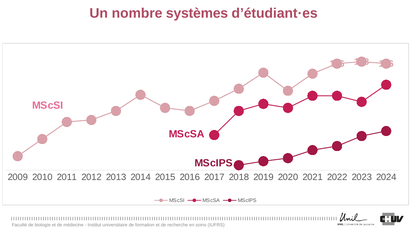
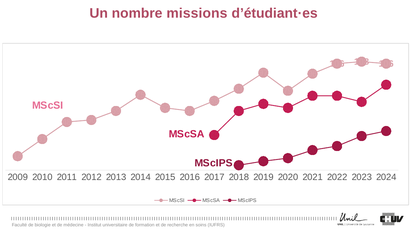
systèmes: systèmes -> missions
